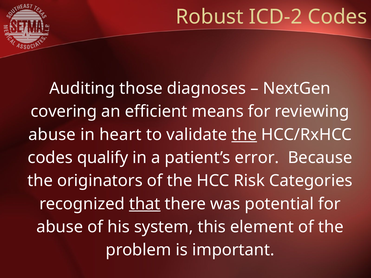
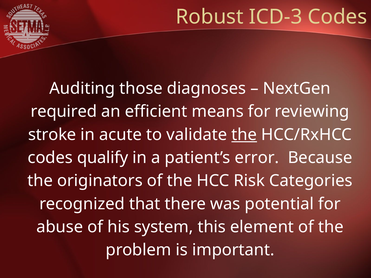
ICD-2: ICD-2 -> ICD-3
covering: covering -> required
abuse at (52, 135): abuse -> stroke
heart: heart -> acute
that underline: present -> none
